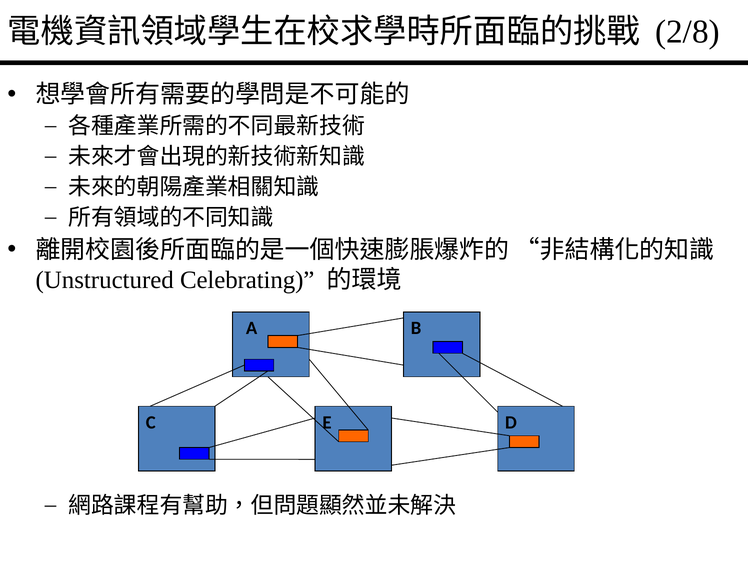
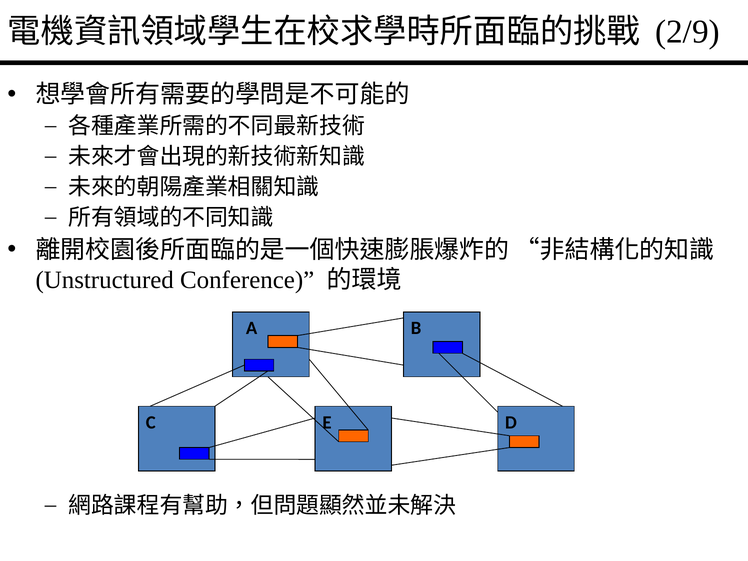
2/8: 2/8 -> 2/9
Celebrating: Celebrating -> Conference
